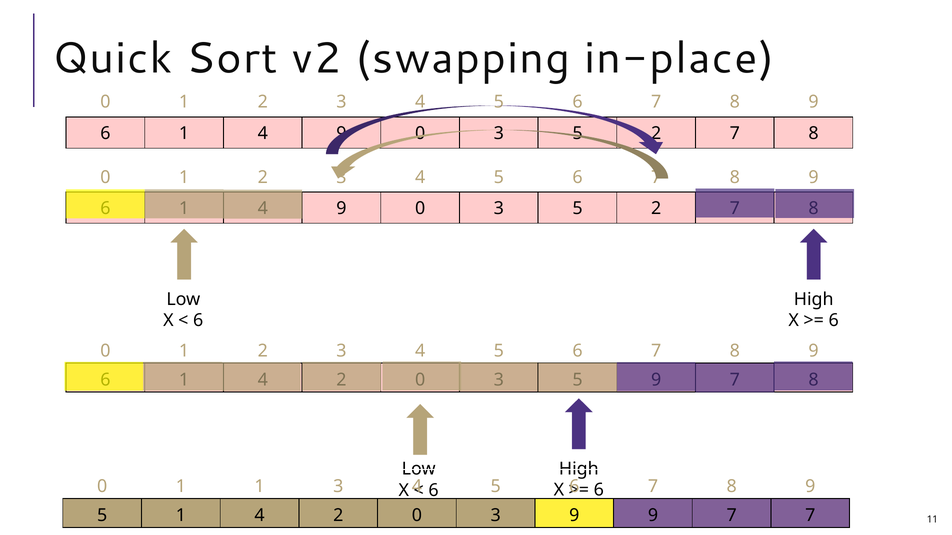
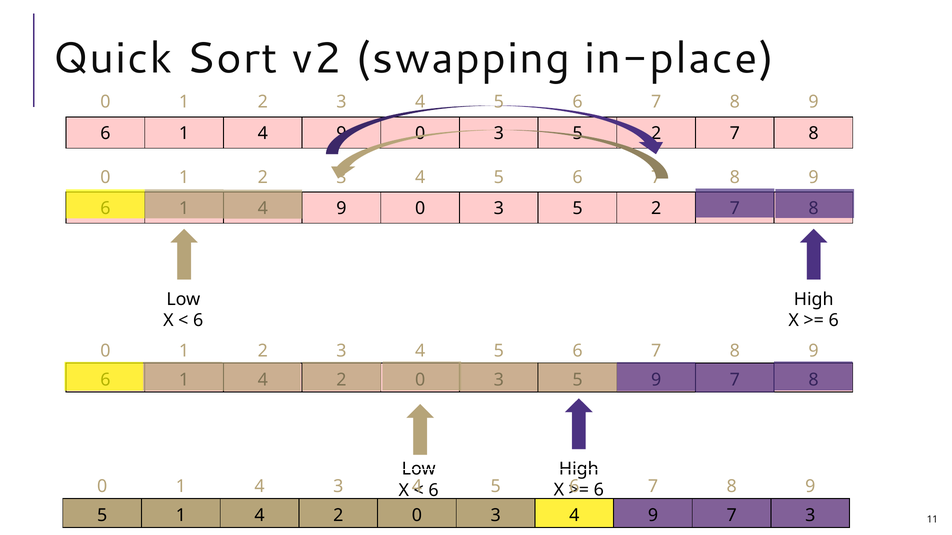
0 1 1: 1 -> 4
0 3 9: 9 -> 4
7 at (810, 516): 7 -> 3
